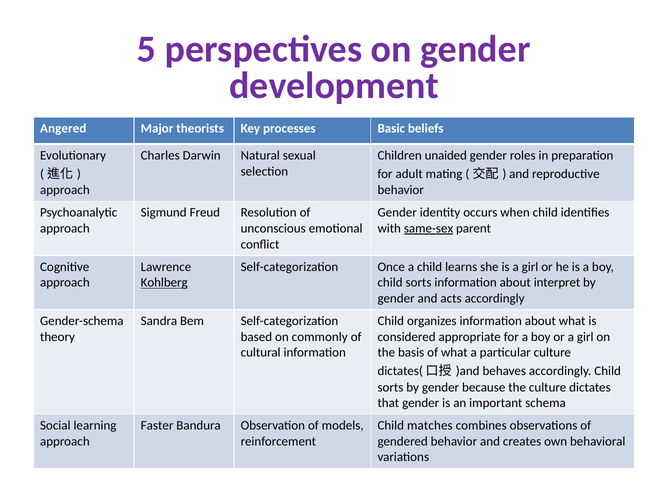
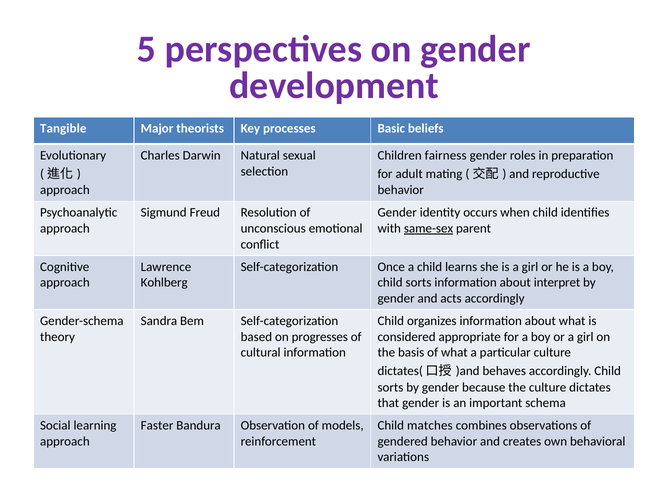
Angered: Angered -> Tangible
unaided: unaided -> fairness
Kohlberg underline: present -> none
commonly: commonly -> progresses
